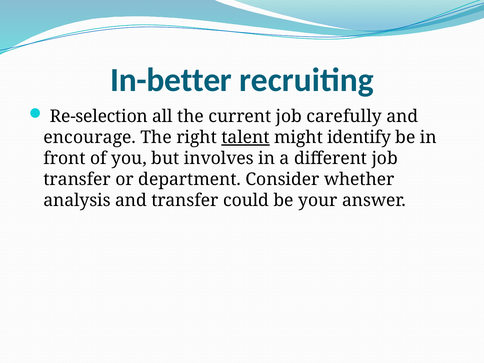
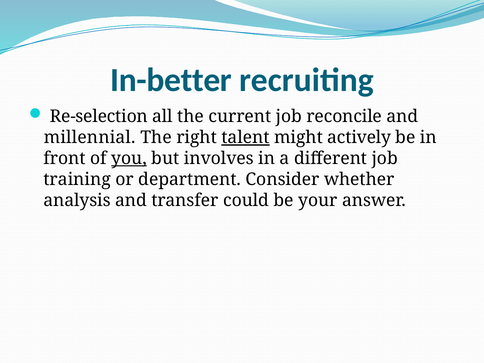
carefully: carefully -> reconcile
encourage: encourage -> millennial
identify: identify -> actively
you underline: none -> present
transfer at (77, 179): transfer -> training
